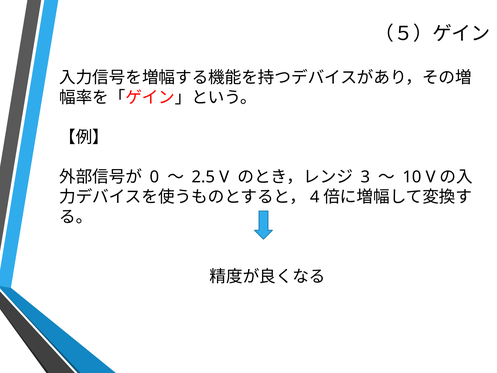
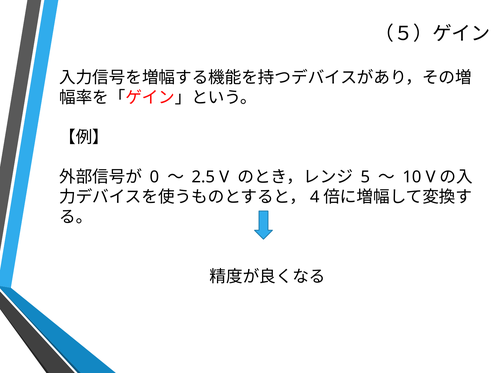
3: 3 -> 5
